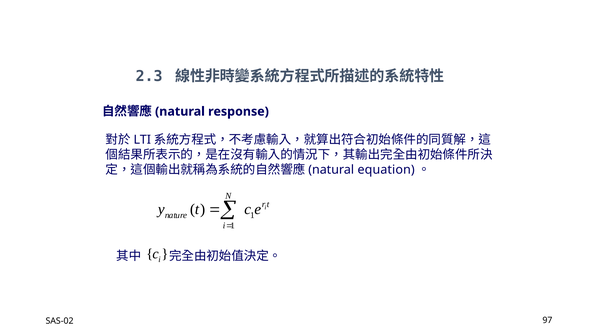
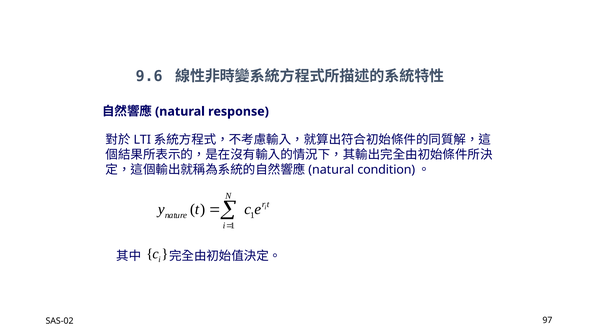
2.3: 2.3 -> 9.6
equation: equation -> condition
